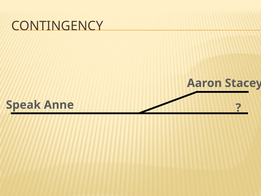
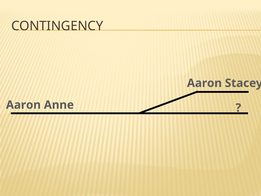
Speak at (23, 105): Speak -> Aaron
